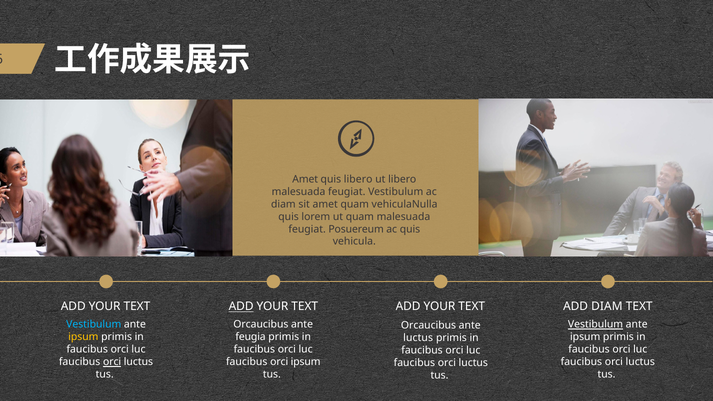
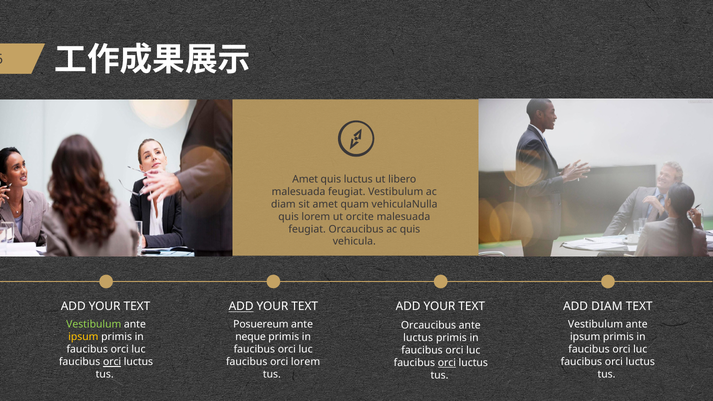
quis libero: libero -> luctus
ut quam: quam -> orcite
feugiat Posuereum: Posuereum -> Orcaucibus
Vestibulum at (94, 325) colour: light blue -> light green
Orcaucibus at (261, 325): Orcaucibus -> Posuereum
Vestibulum at (596, 325) underline: present -> none
feugia: feugia -> neque
orci ipsum: ipsum -> lorem
orci at (447, 363) underline: none -> present
